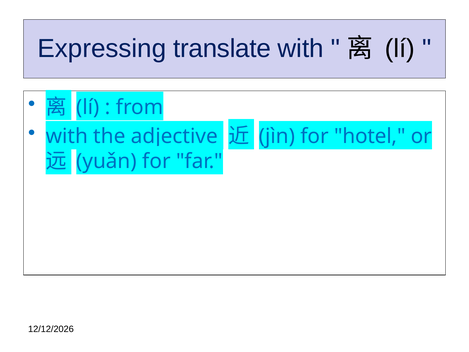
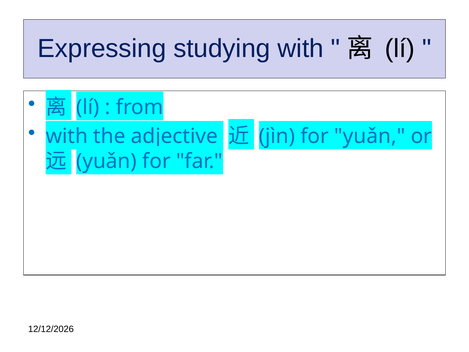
translate: translate -> studying
for hotel: hotel -> yuǎn
